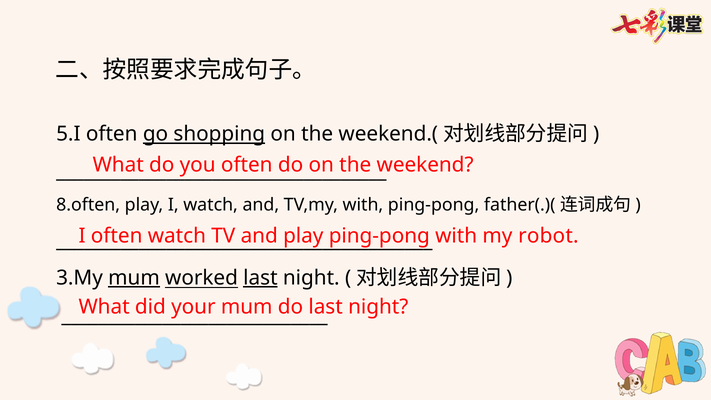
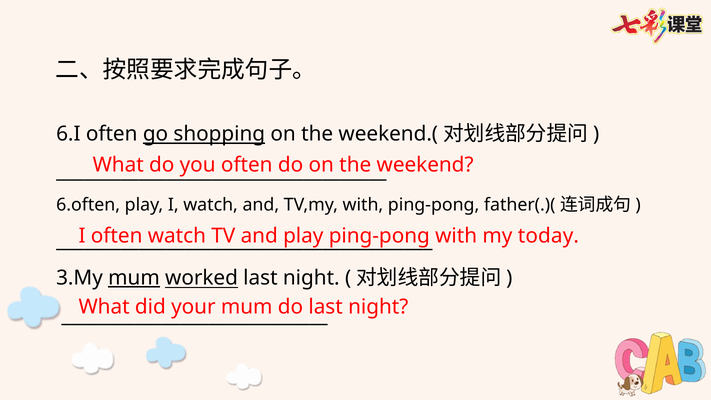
5.I: 5.I -> 6.I
8.often: 8.often -> 6.often
robot: robot -> today
last at (260, 278) underline: present -> none
